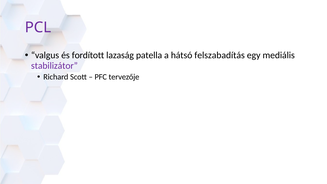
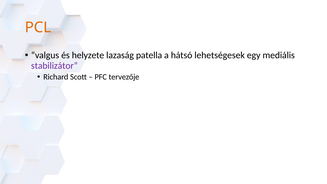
PCL colour: purple -> orange
fordított: fordított -> helyzete
felszabadítás: felszabadítás -> lehetségesek
